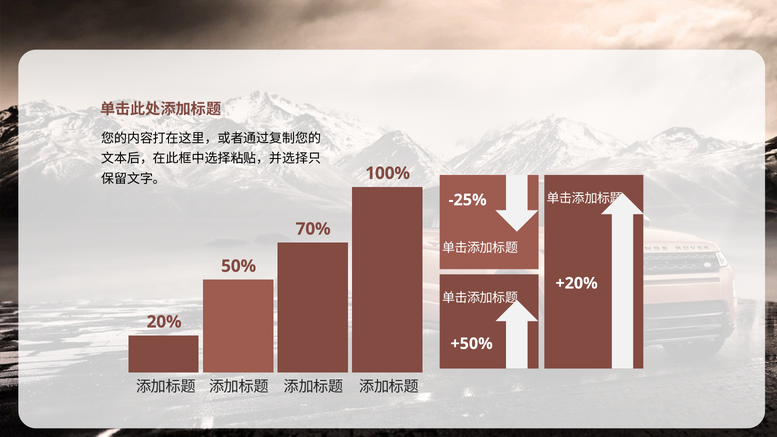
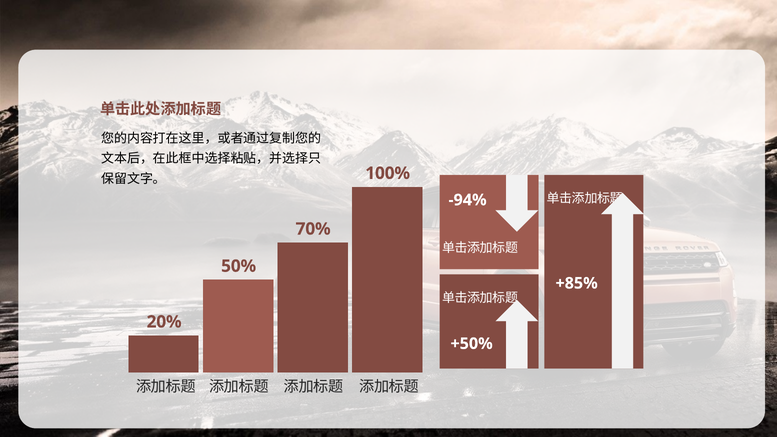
-25%: -25% -> -94%
+20%: +20% -> +85%
